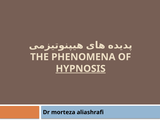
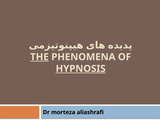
THE underline: none -> present
